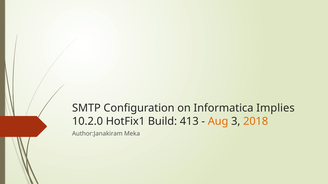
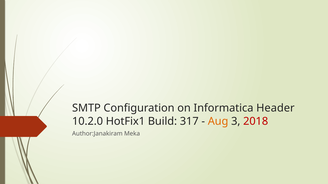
Implies: Implies -> Header
413: 413 -> 317
2018 colour: orange -> red
